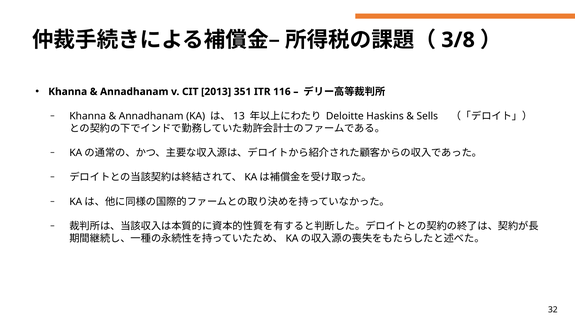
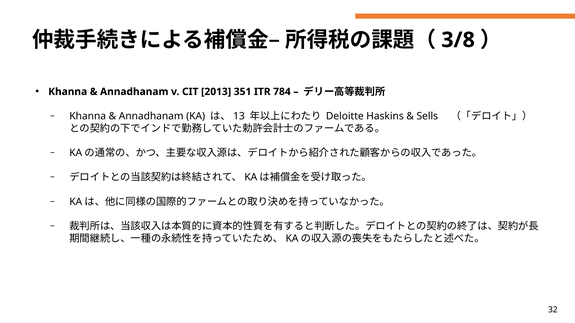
116: 116 -> 784
